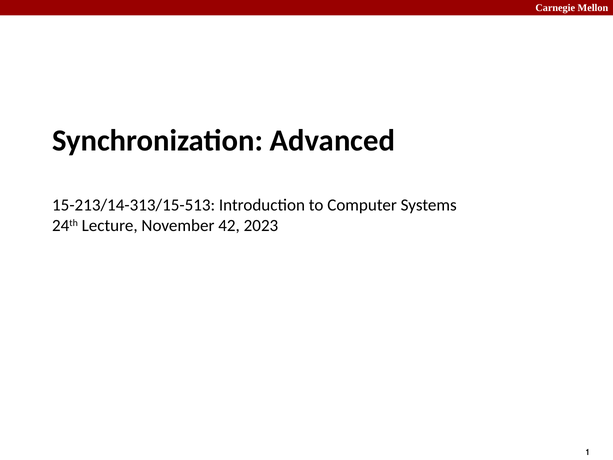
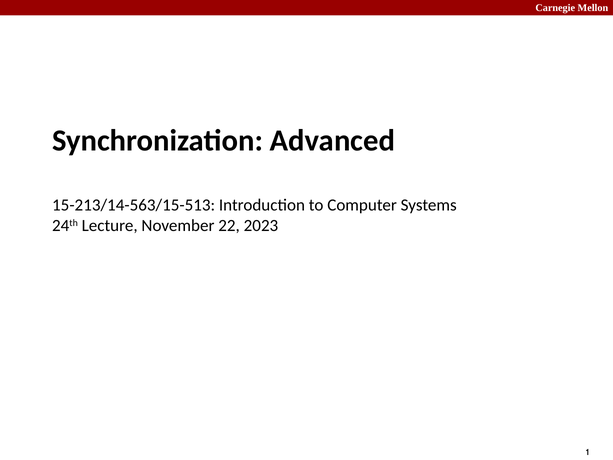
15-213/14-313/15-513: 15-213/14-313/15-513 -> 15-213/14-563/15-513
42: 42 -> 22
